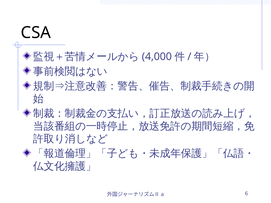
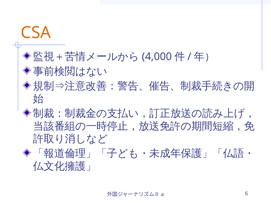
CSA colour: black -> orange
